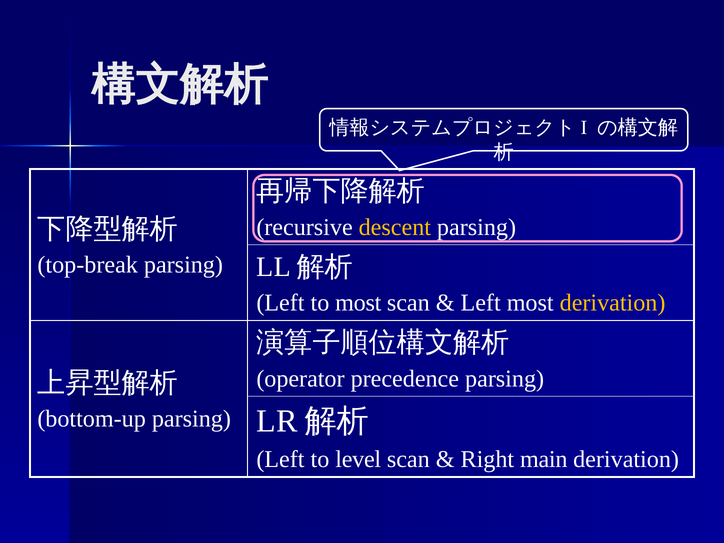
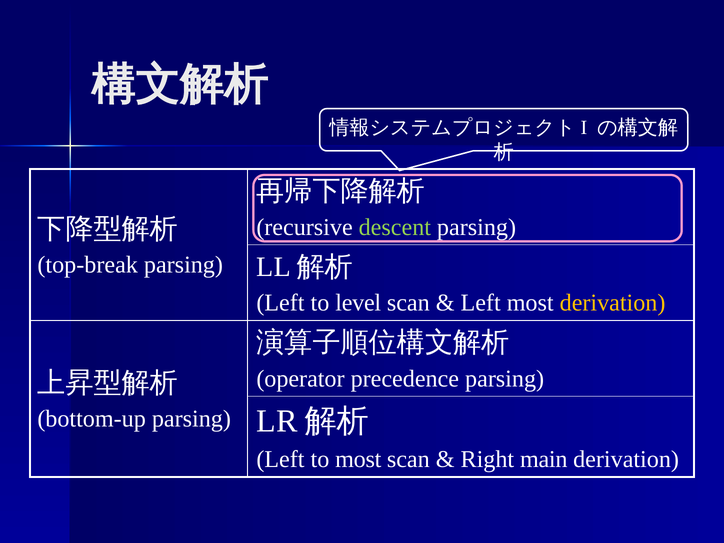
descent colour: yellow -> light green
to most: most -> level
to level: level -> most
